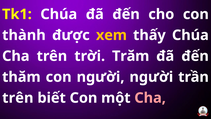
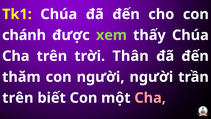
thành: thành -> chánh
xem colour: yellow -> light green
Trăm: Trăm -> Thân
